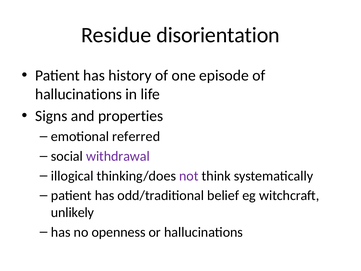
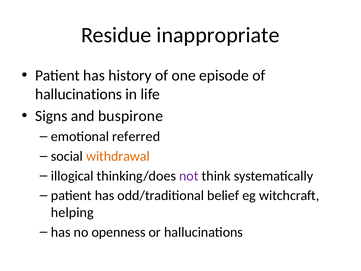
disorientation: disorientation -> inappropriate
properties: properties -> buspirone
withdrawal colour: purple -> orange
unlikely: unlikely -> helping
